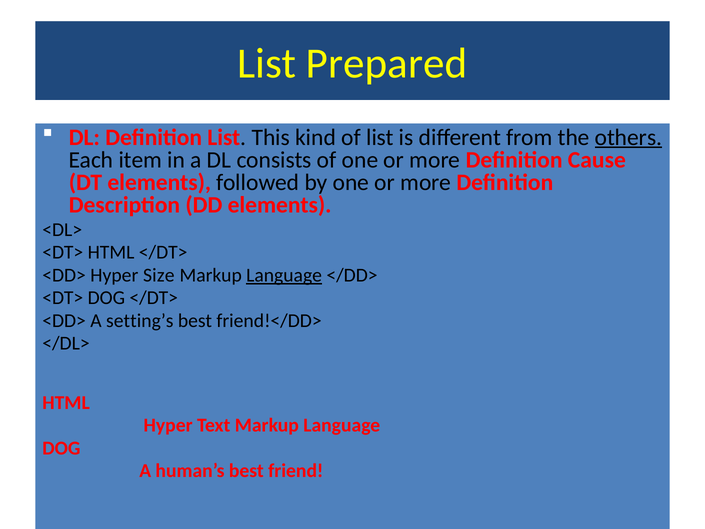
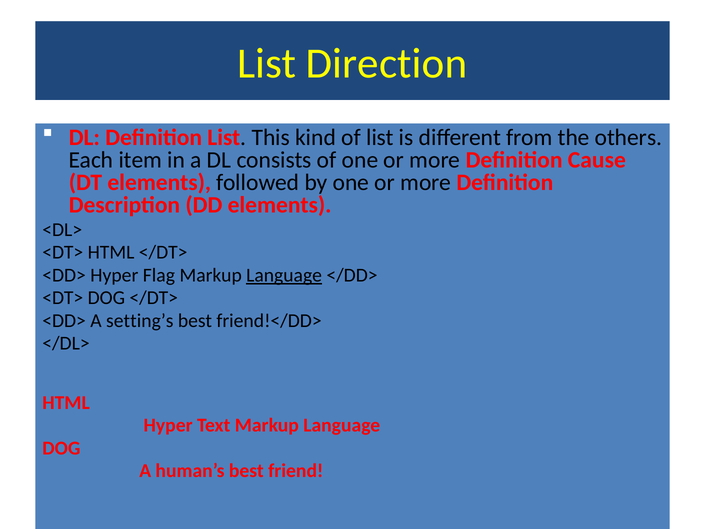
Prepared: Prepared -> Direction
others underline: present -> none
Size: Size -> Flag
